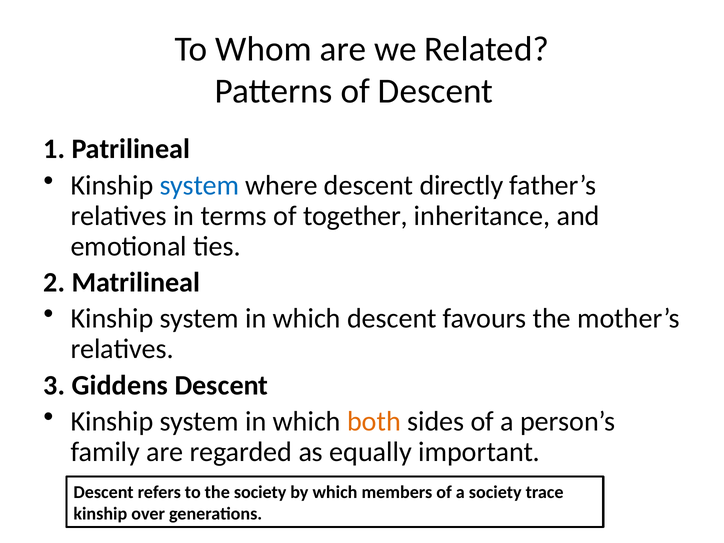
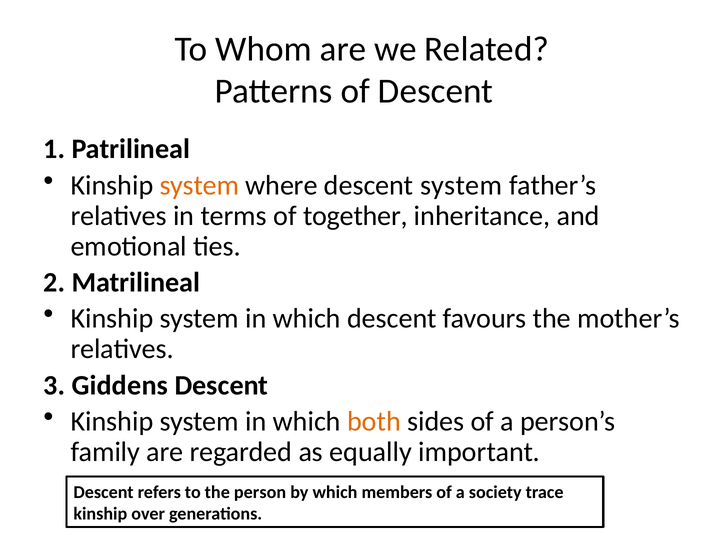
system at (199, 185) colour: blue -> orange
descent directly: directly -> system
the society: society -> person
